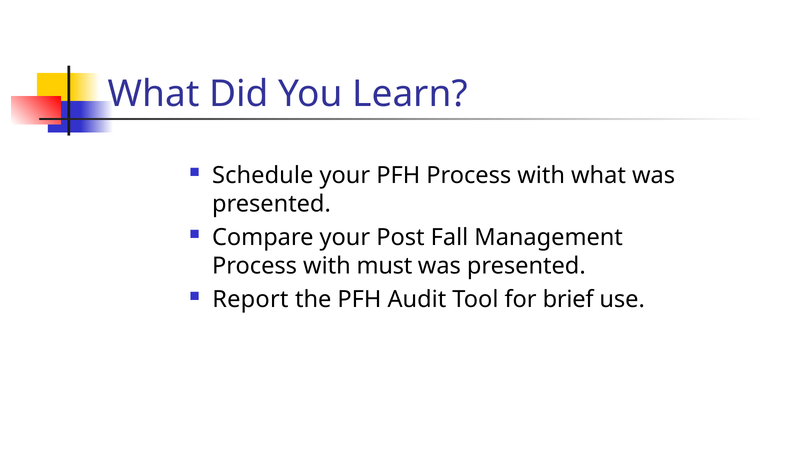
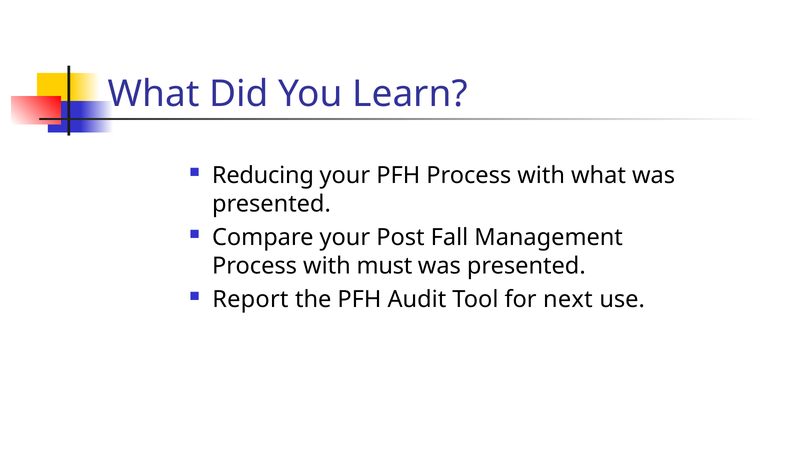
Schedule: Schedule -> Reducing
brief: brief -> next
